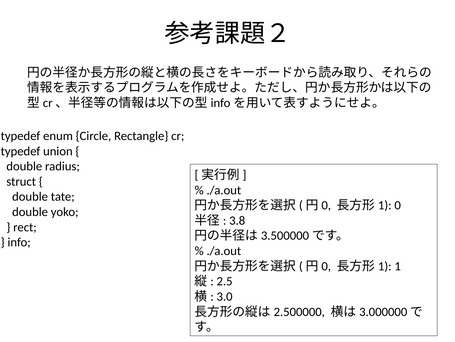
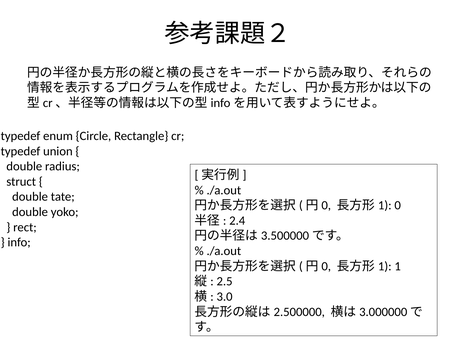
3.8: 3.8 -> 2.4
